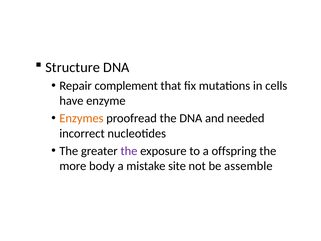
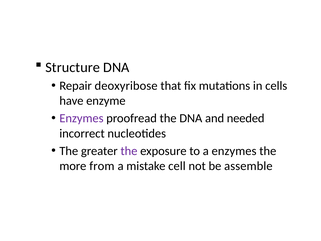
complement: complement -> deoxyribose
Enzymes at (81, 118) colour: orange -> purple
a offspring: offspring -> enzymes
body: body -> from
site: site -> cell
